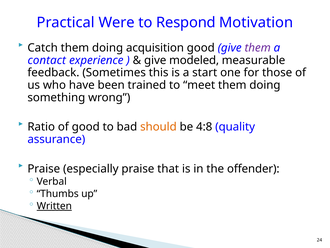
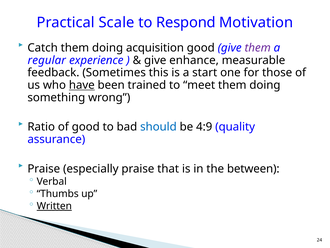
Were: Were -> Scale
contact: contact -> regular
modeled: modeled -> enhance
have underline: none -> present
should colour: orange -> blue
4:8: 4:8 -> 4:9
offender: offender -> between
